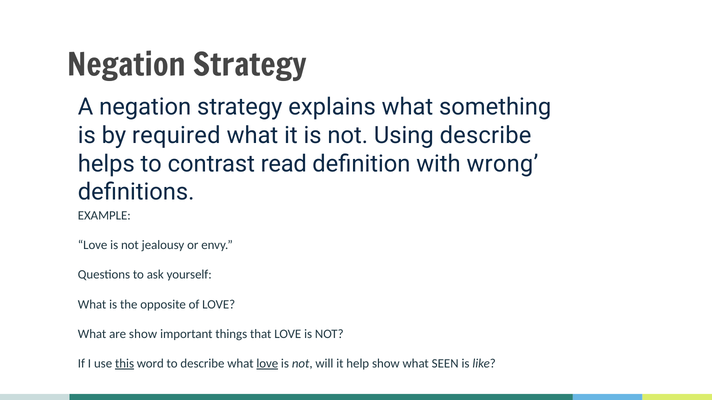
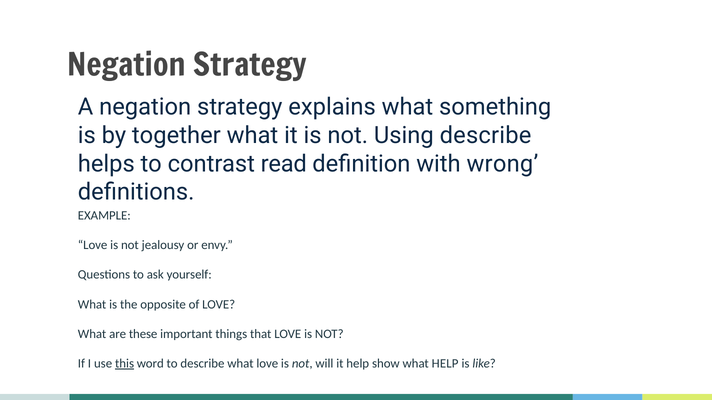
required: required -> together
are show: show -> these
love at (267, 364) underline: present -> none
what SEEN: SEEN -> HELP
